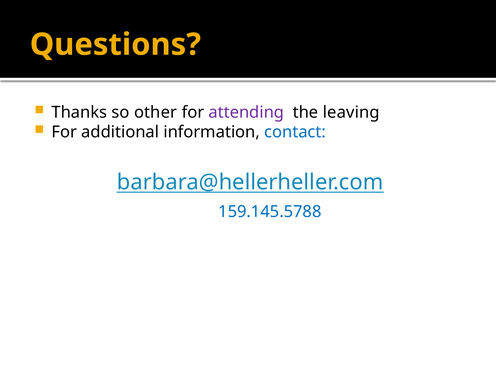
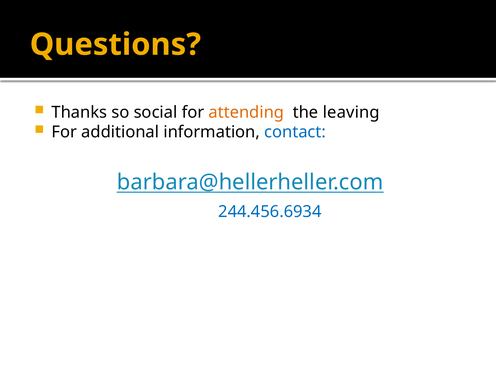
other: other -> social
attending colour: purple -> orange
159.145.5788: 159.145.5788 -> 244.456.6934
